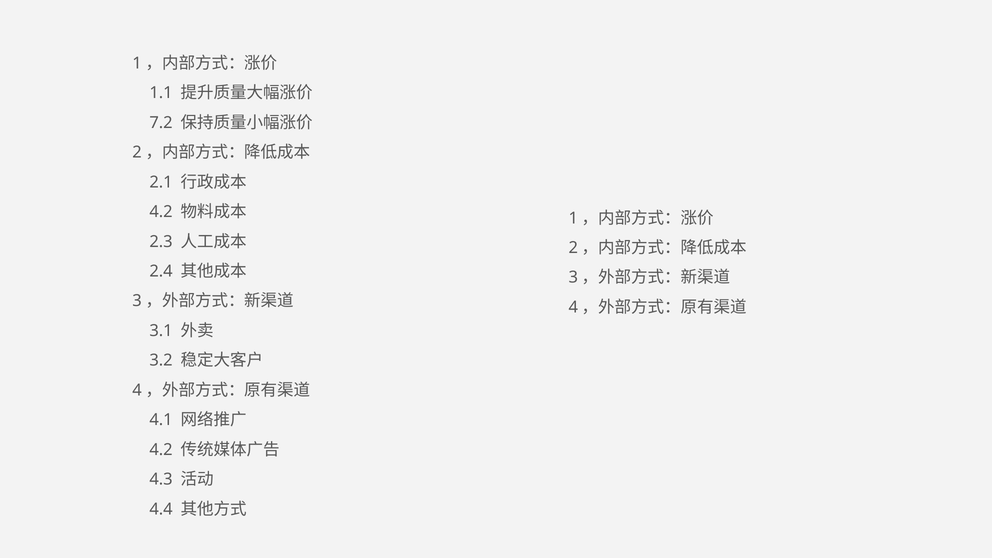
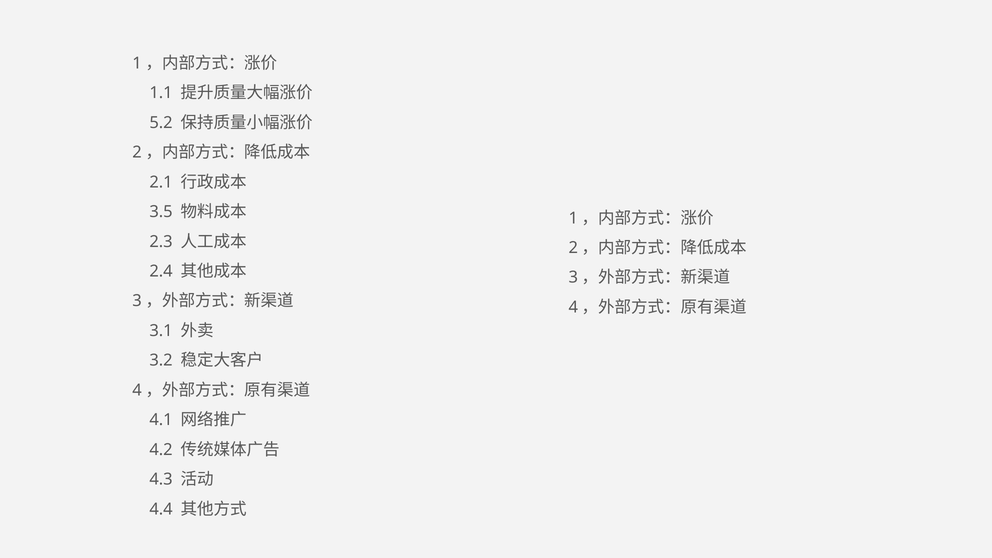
7.2: 7.2 -> 5.2
4.2 at (161, 212): 4.2 -> 3.5
